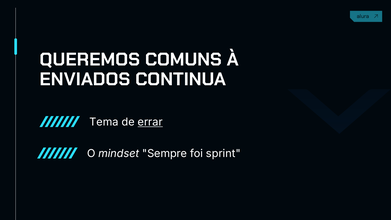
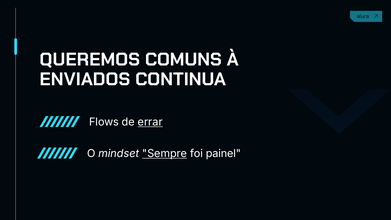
Tema: Tema -> Flows
Sempre underline: none -> present
sprint: sprint -> painel
